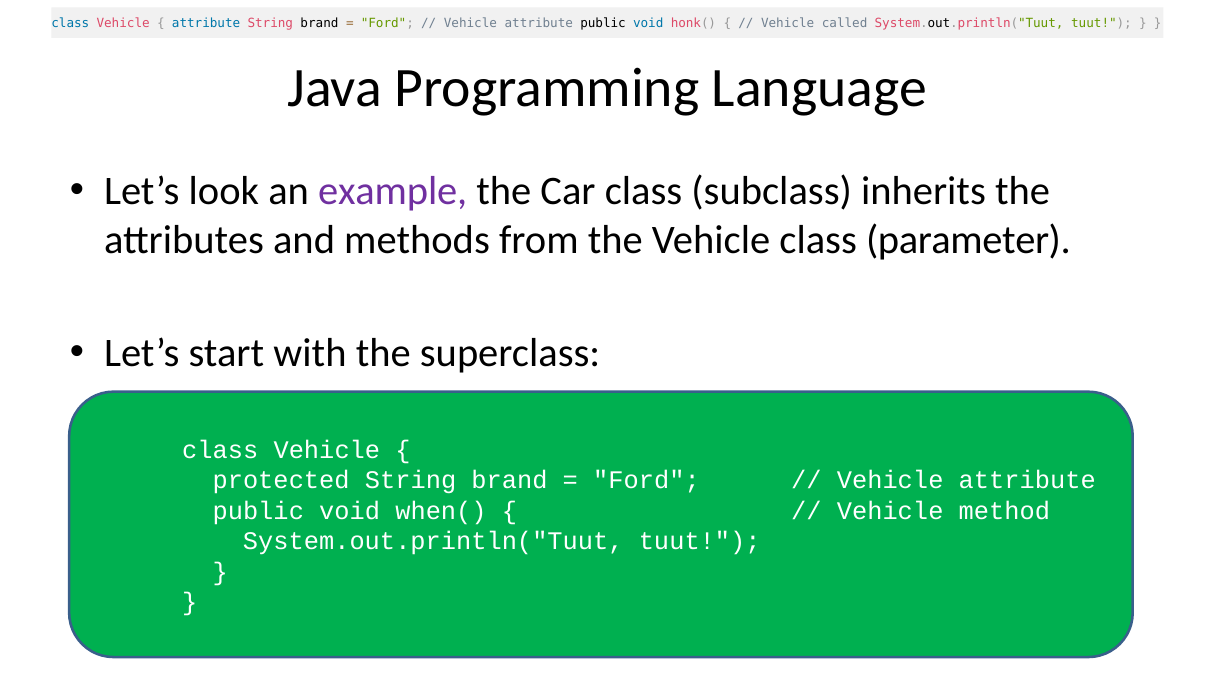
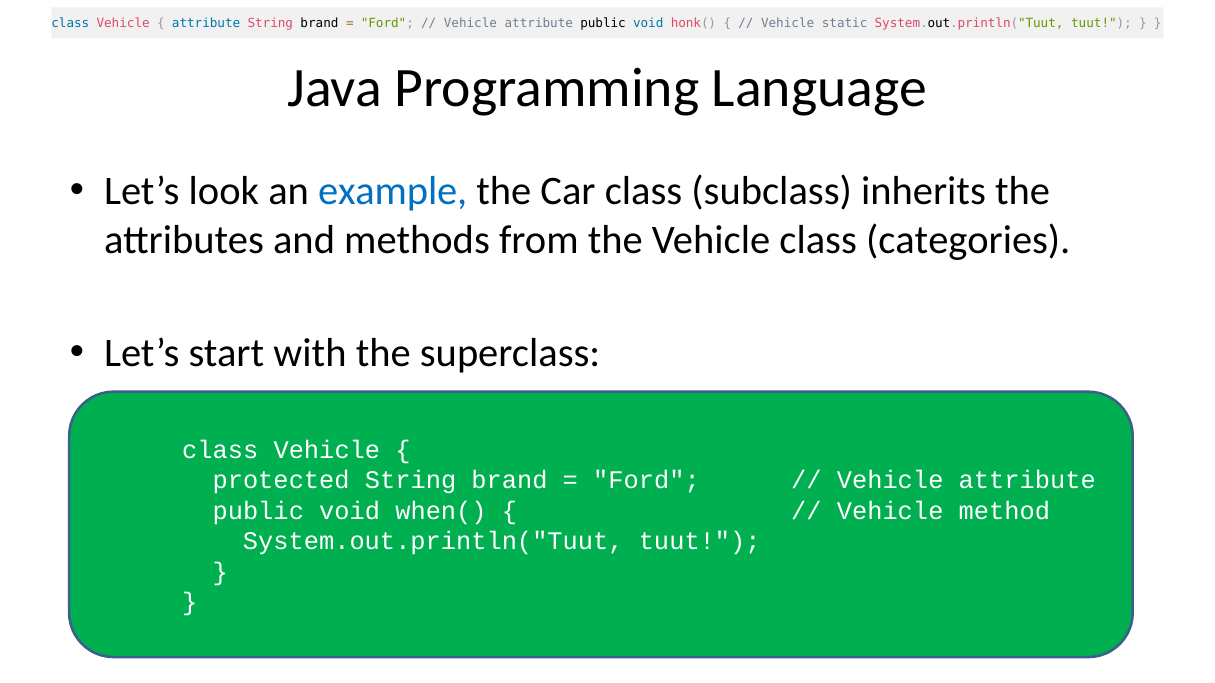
called: called -> static
example colour: purple -> blue
parameter: parameter -> categories
